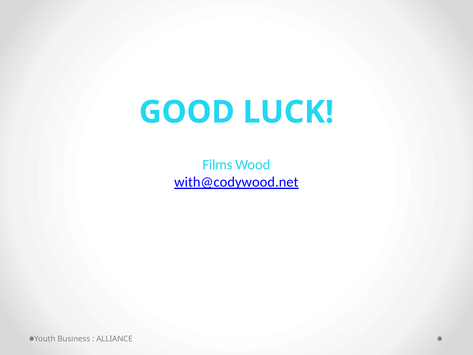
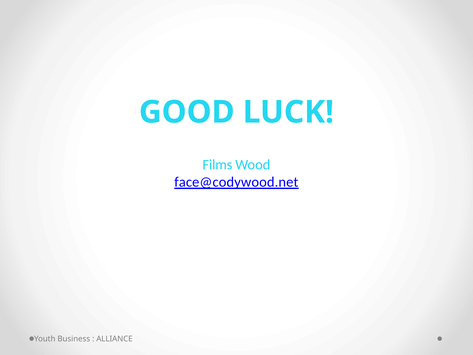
with@codywood.net: with@codywood.net -> face@codywood.net
